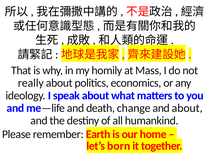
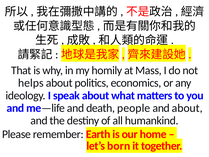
really: really -> helps
change: change -> people
